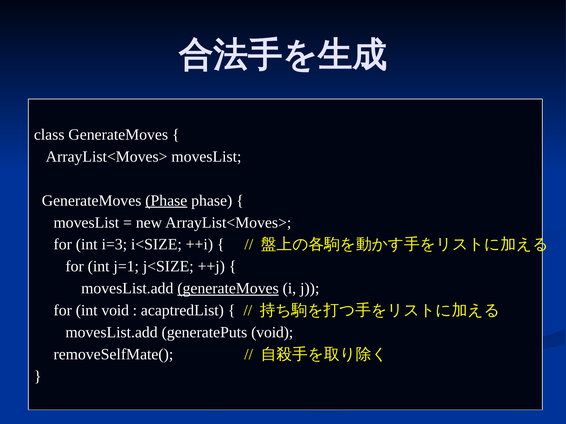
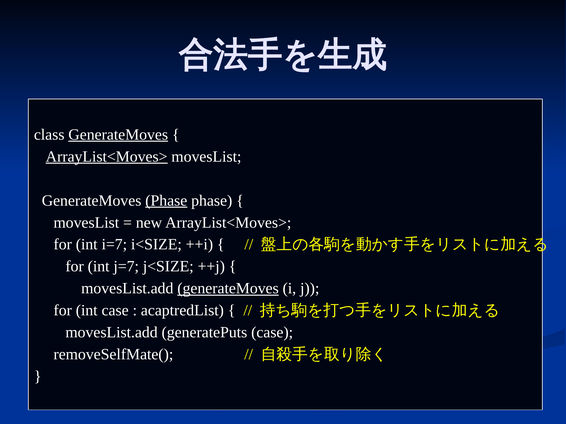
GenerateMoves at (118, 135) underline: none -> present
ArrayList<Moves> at (107, 157) underline: none -> present
i=3: i=3 -> i=7
j=1: j=1 -> j=7
int void: void -> case
generatePuts void: void -> case
